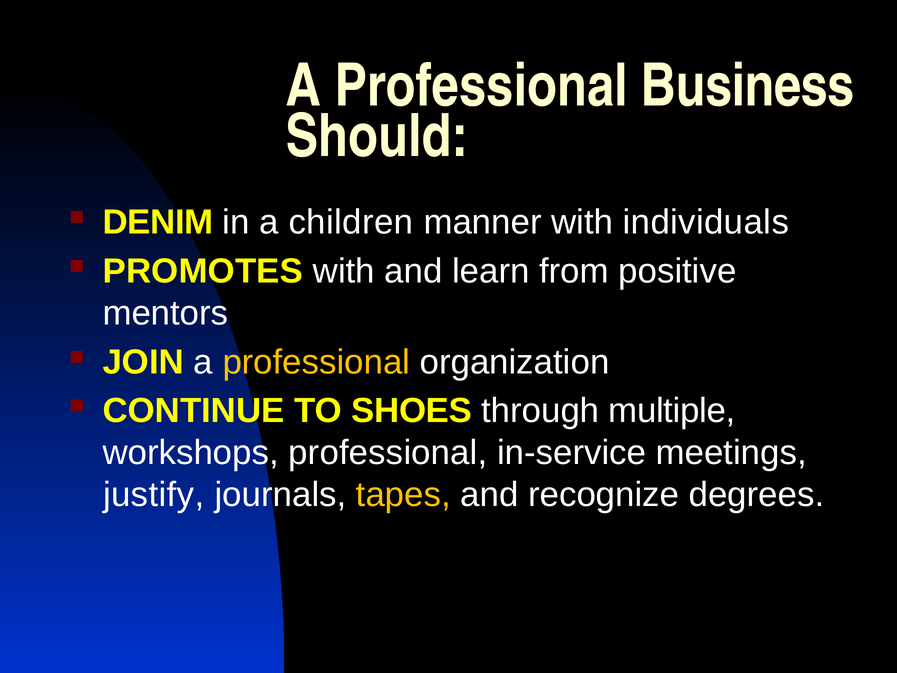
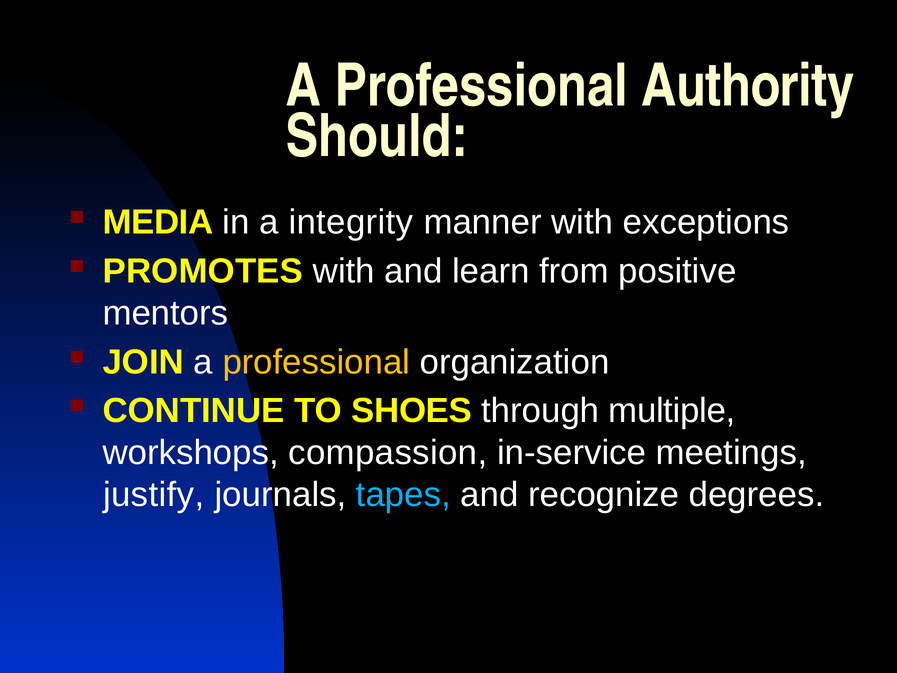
Business: Business -> Authority
DENIM: DENIM -> MEDIA
children: children -> integrity
individuals: individuals -> exceptions
workshops professional: professional -> compassion
tapes colour: yellow -> light blue
